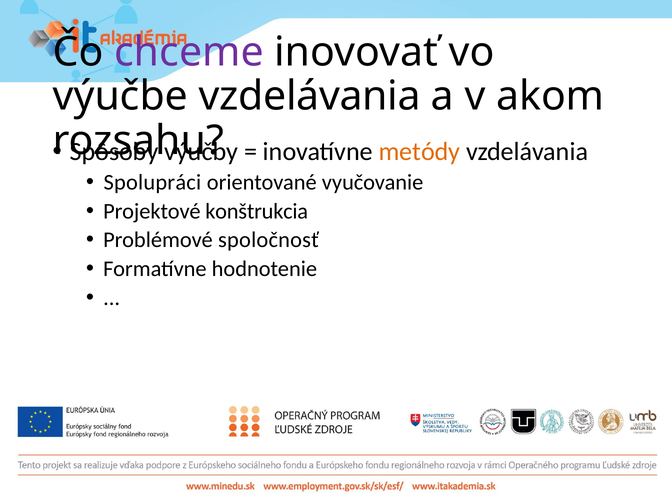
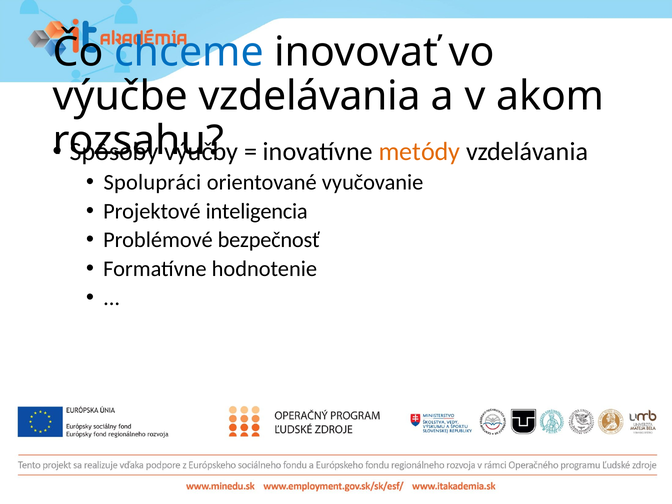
chceme colour: purple -> blue
konštrukcia: konštrukcia -> inteligencia
spoločnosť: spoločnosť -> bezpečnosť
